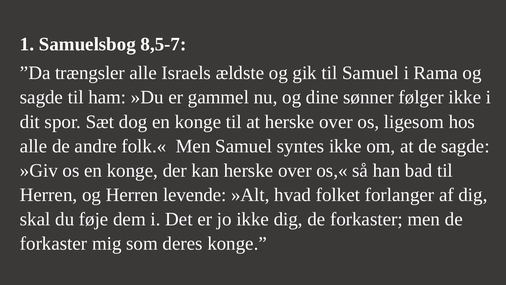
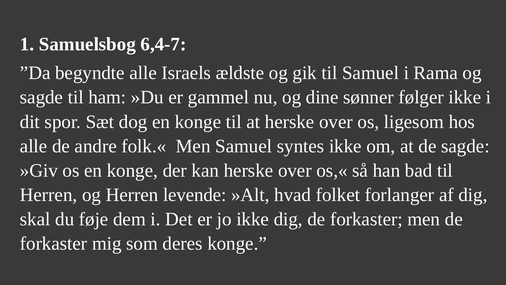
8,5-7: 8,5-7 -> 6,4-7
trængsler: trængsler -> begyndte
